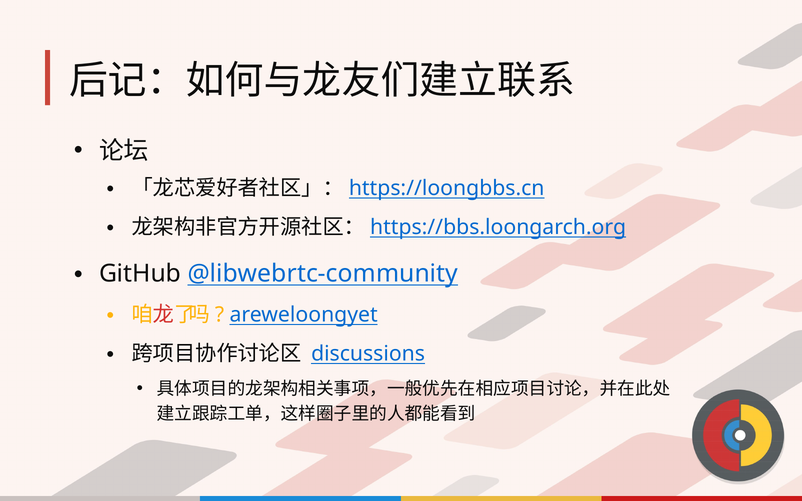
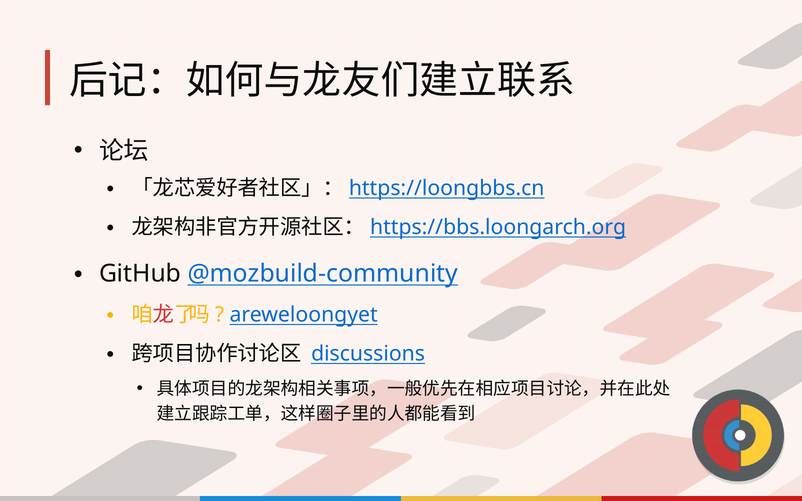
@libwebrtc-community: @libwebrtc-community -> @mozbuild-community
